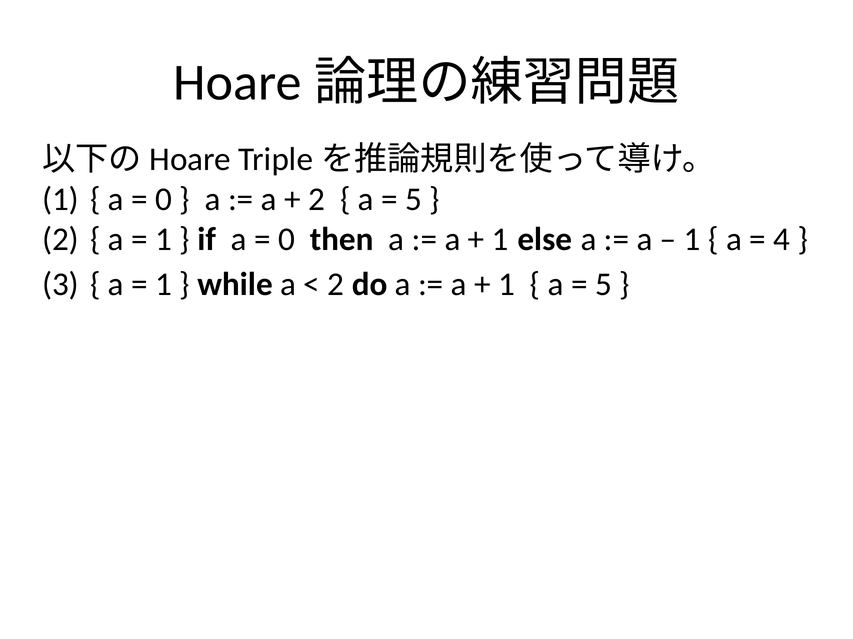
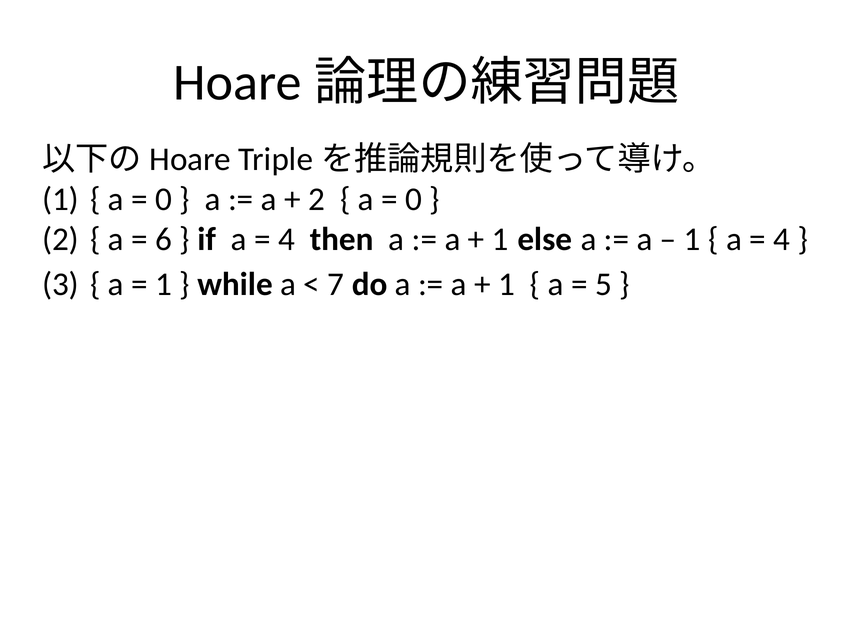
5 at (414, 200): 5 -> 0
1 at (164, 239): 1 -> 6
0 at (286, 239): 0 -> 4
2 at (336, 285): 2 -> 7
